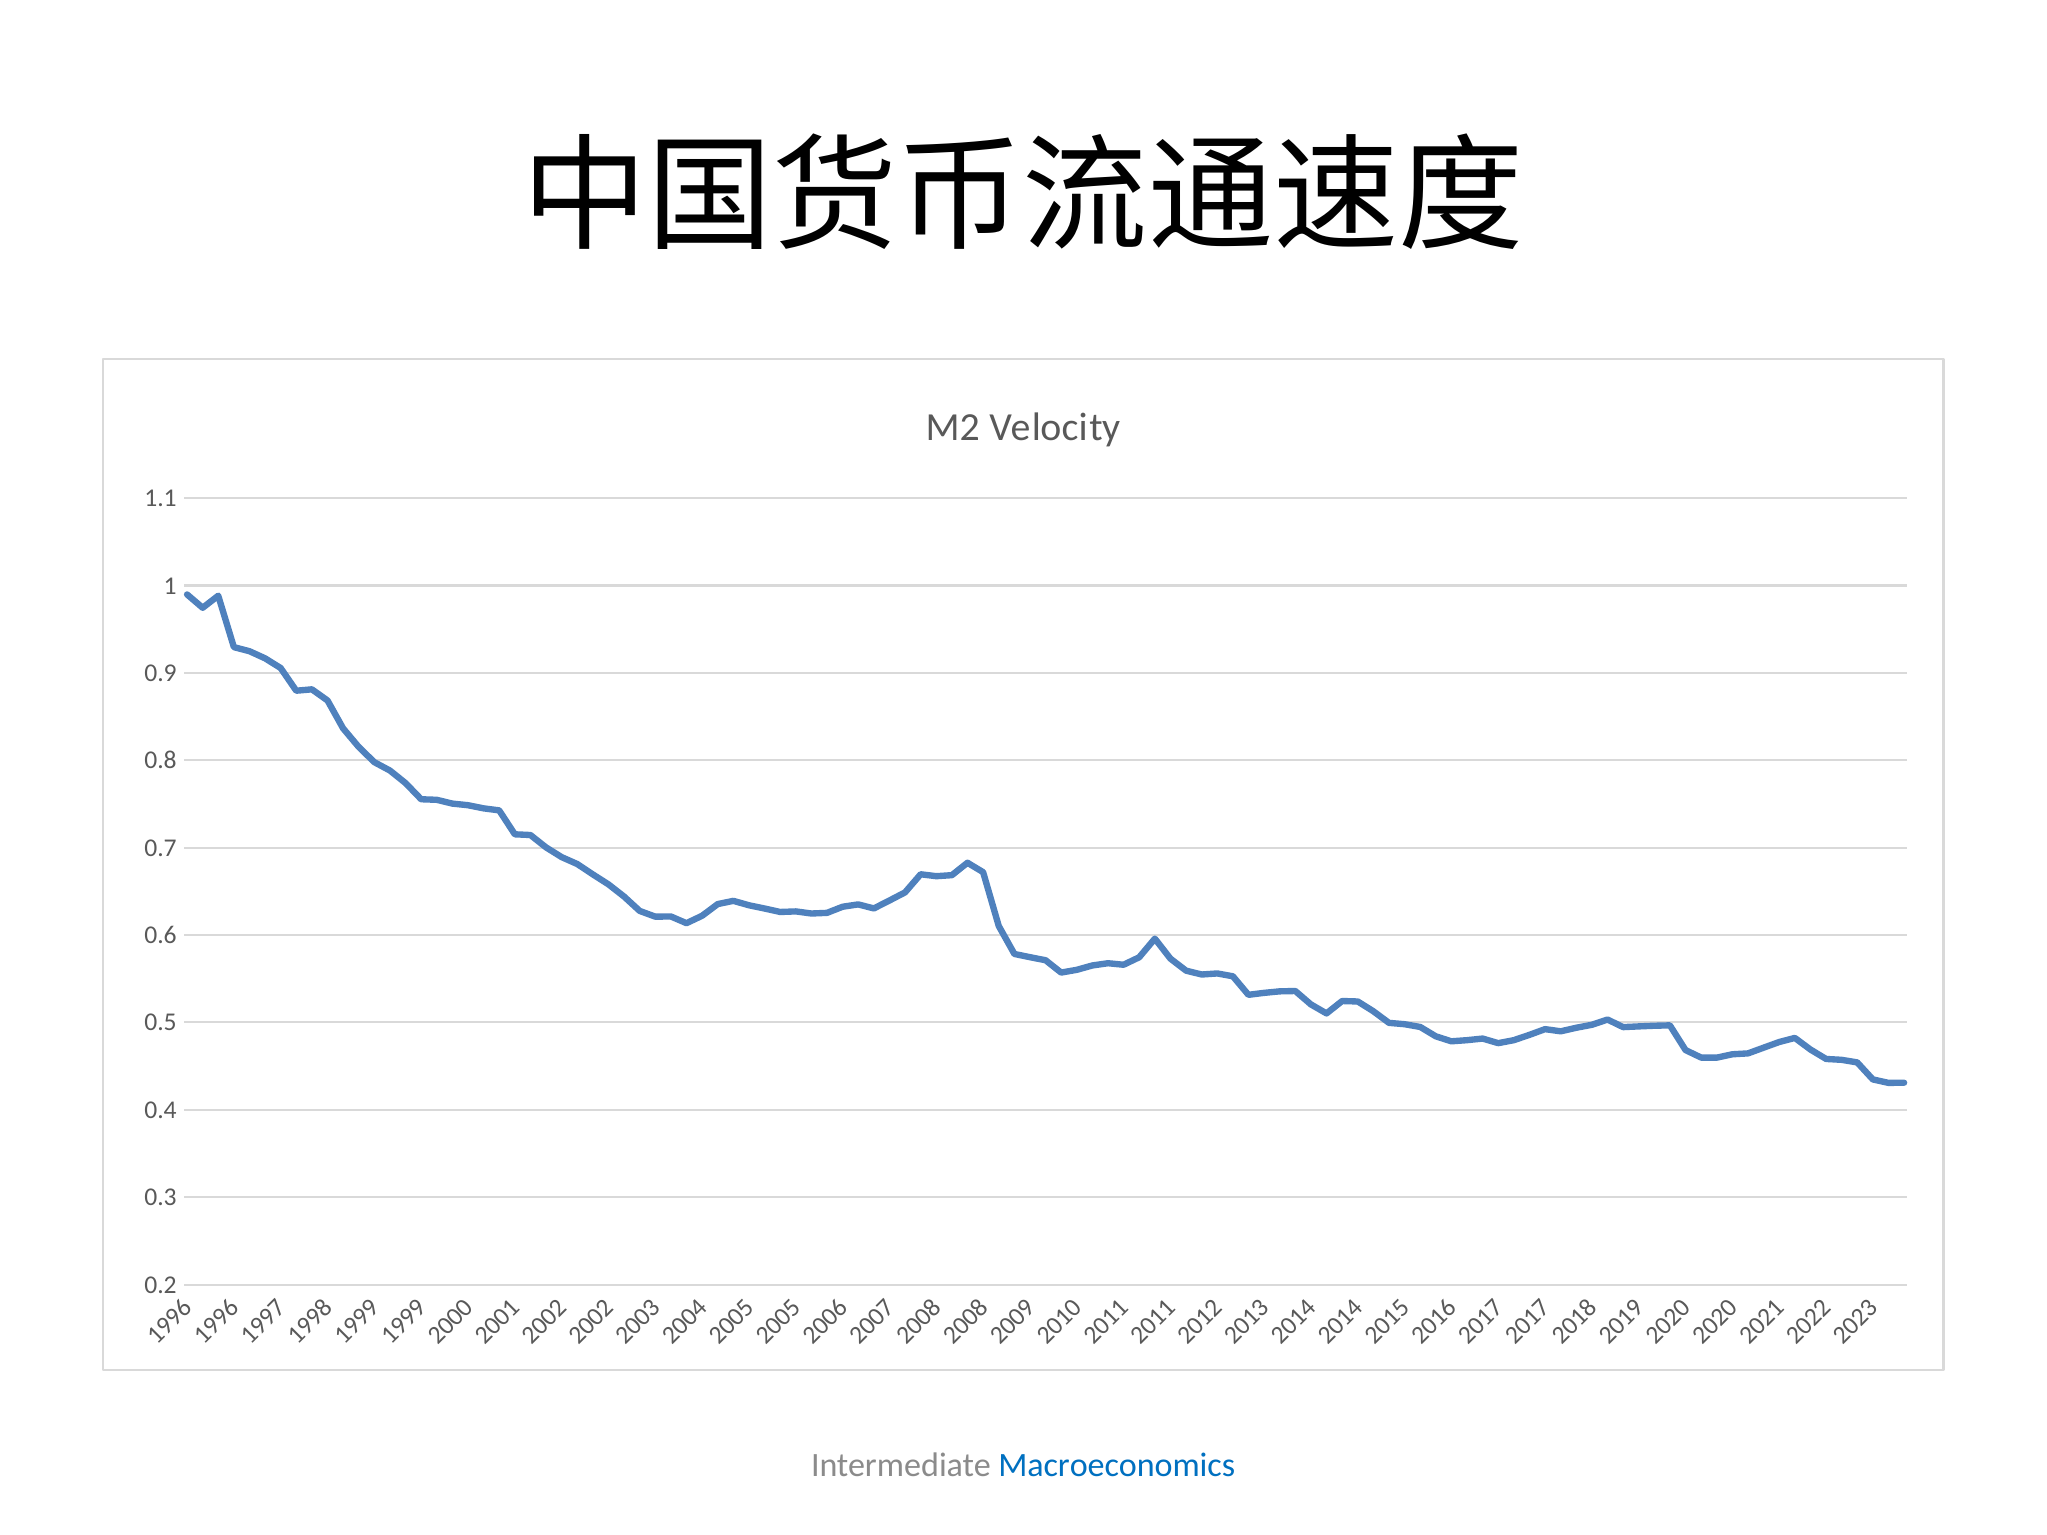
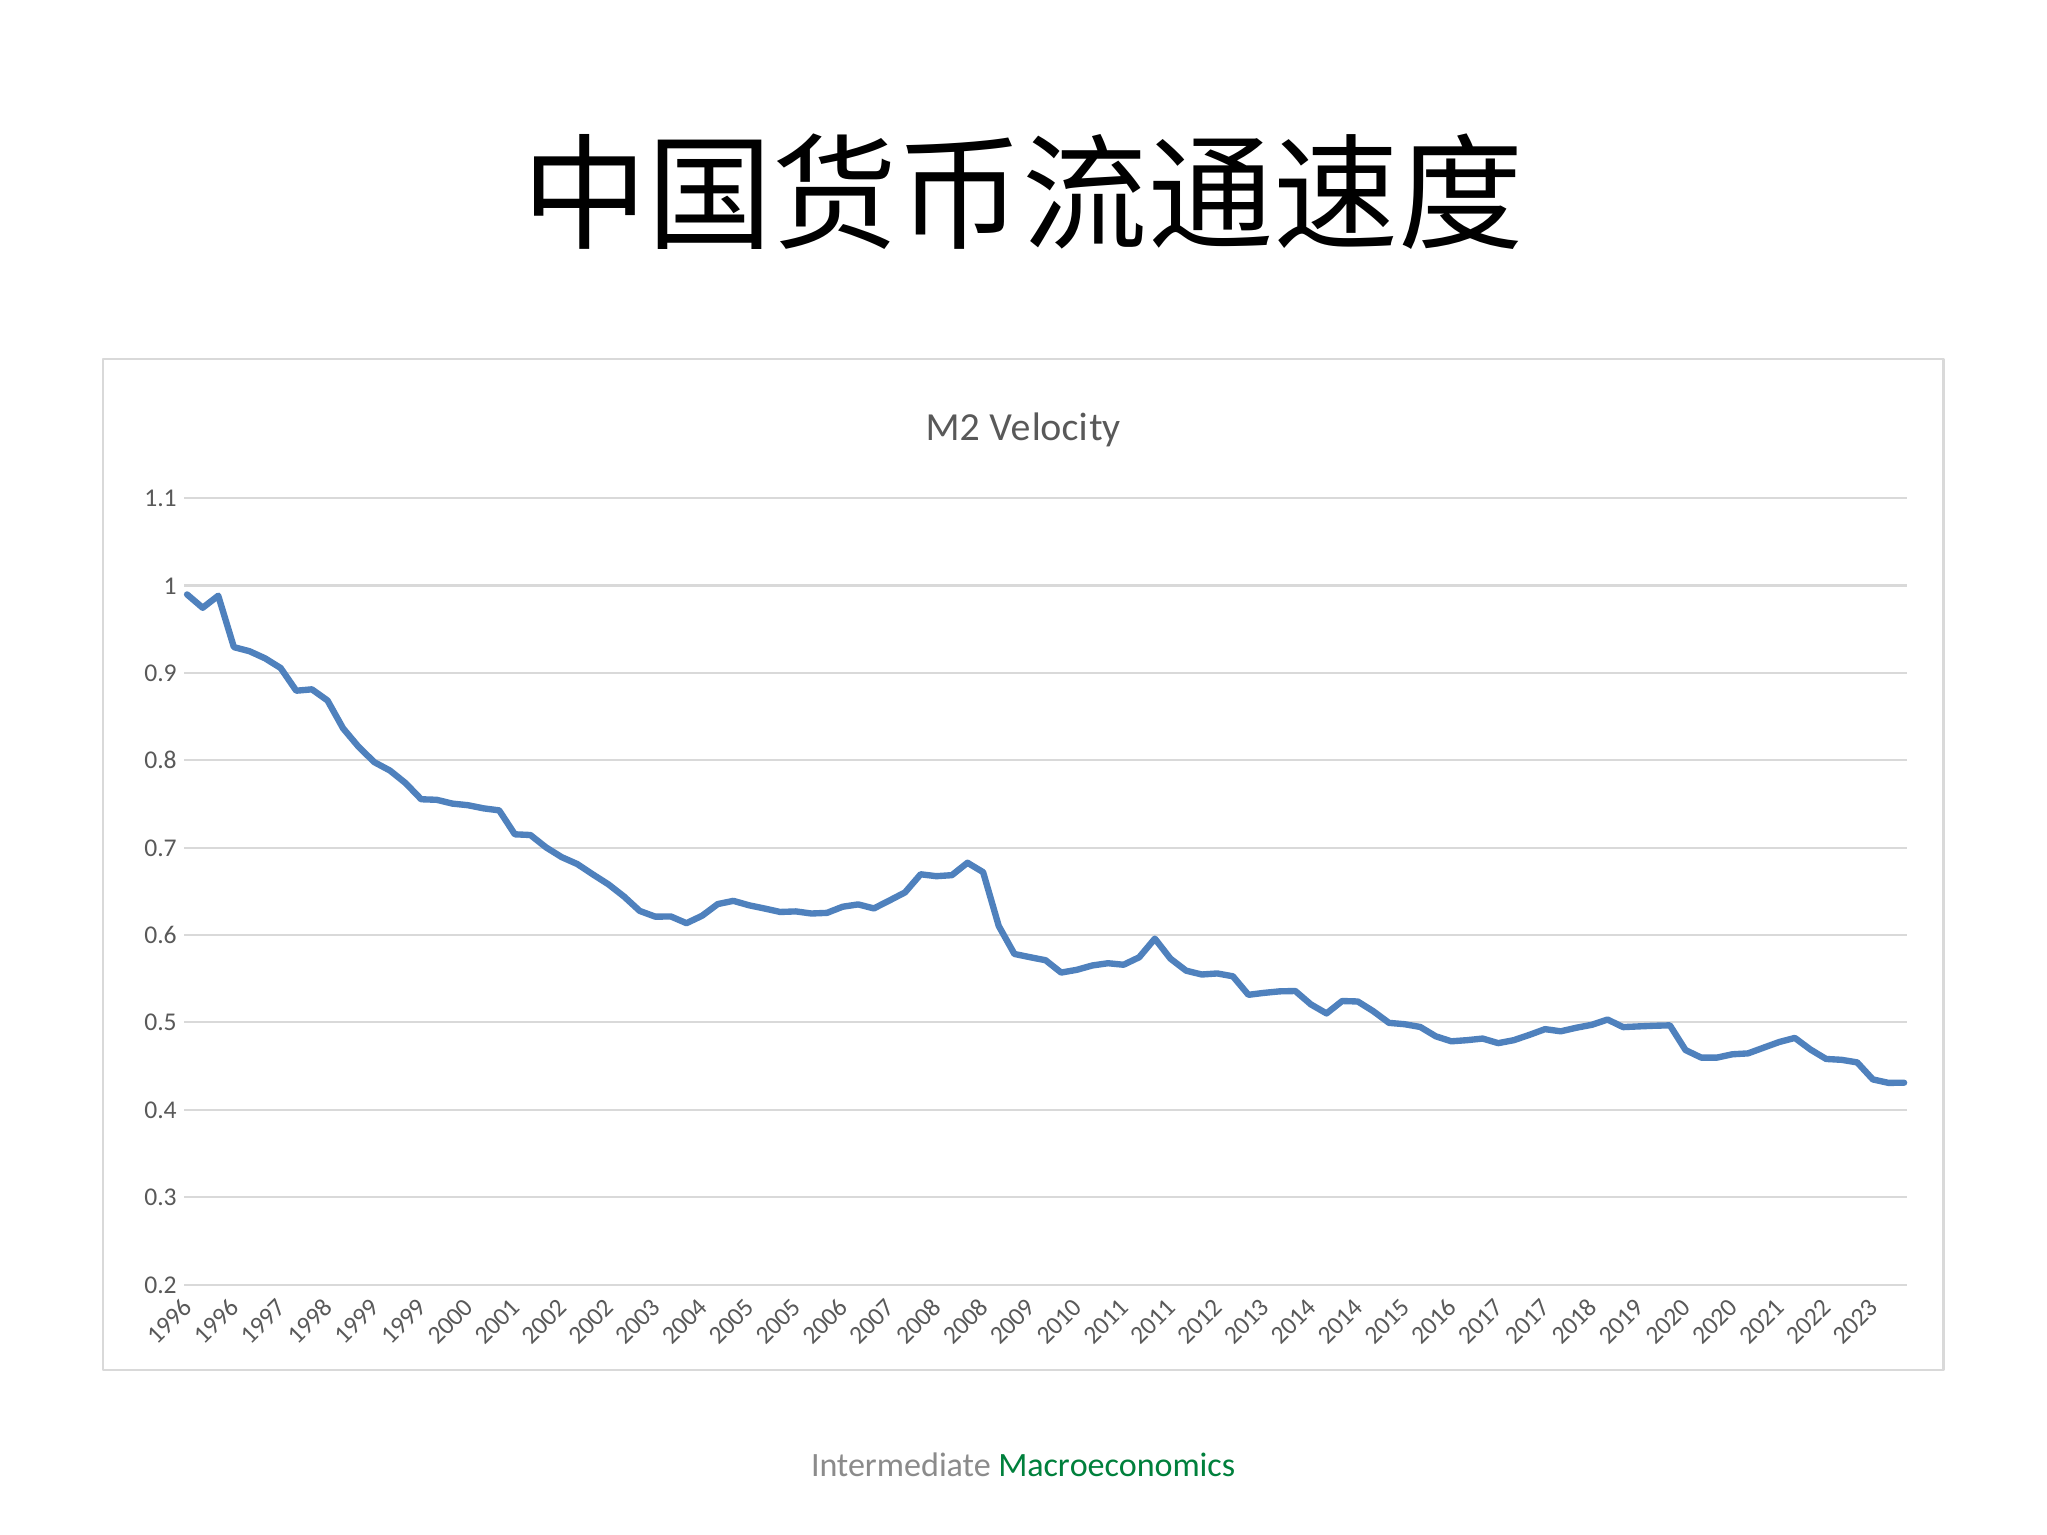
Macroeconomics colour: blue -> green
